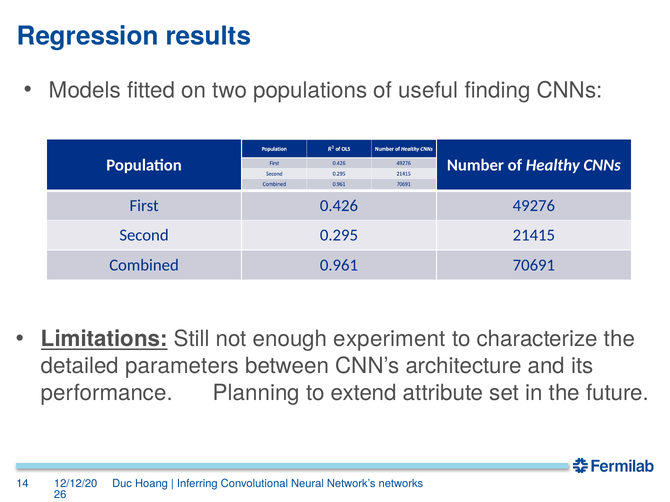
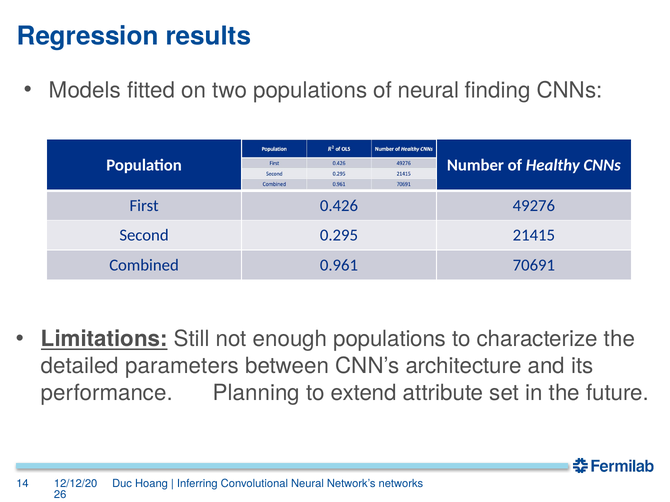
of useful: useful -> neural
enough experiment: experiment -> populations
